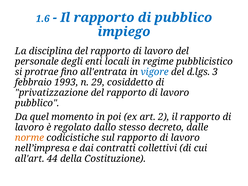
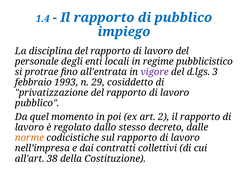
1.6: 1.6 -> 1.4
vigore colour: blue -> purple
44: 44 -> 38
